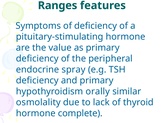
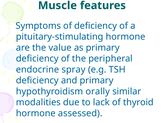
Ranges: Ranges -> Muscle
osmolality: osmolality -> modalities
complete: complete -> assessed
